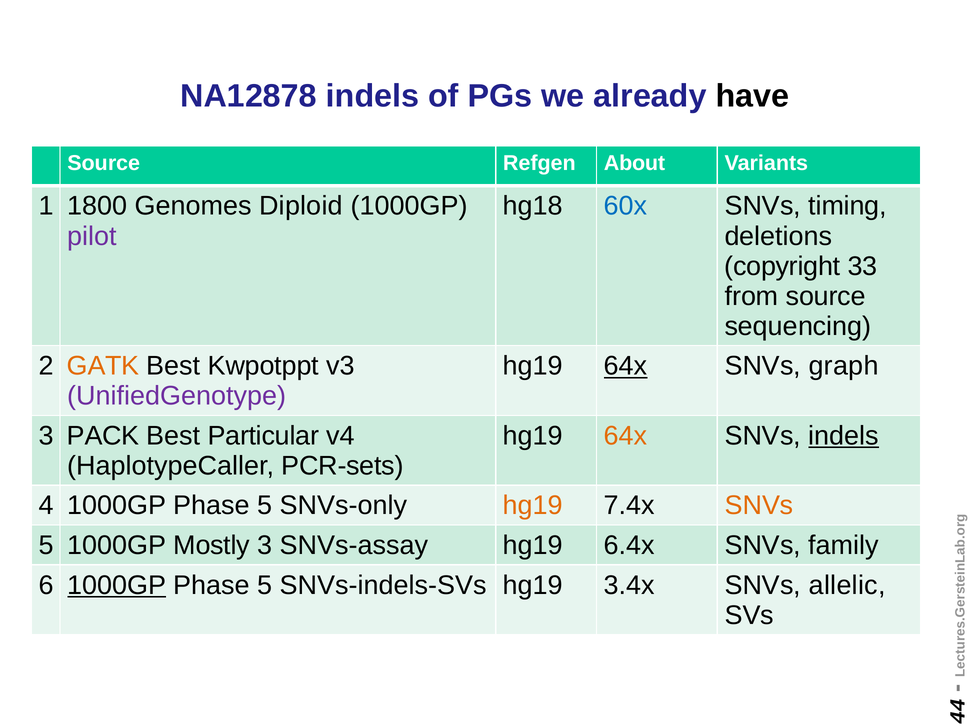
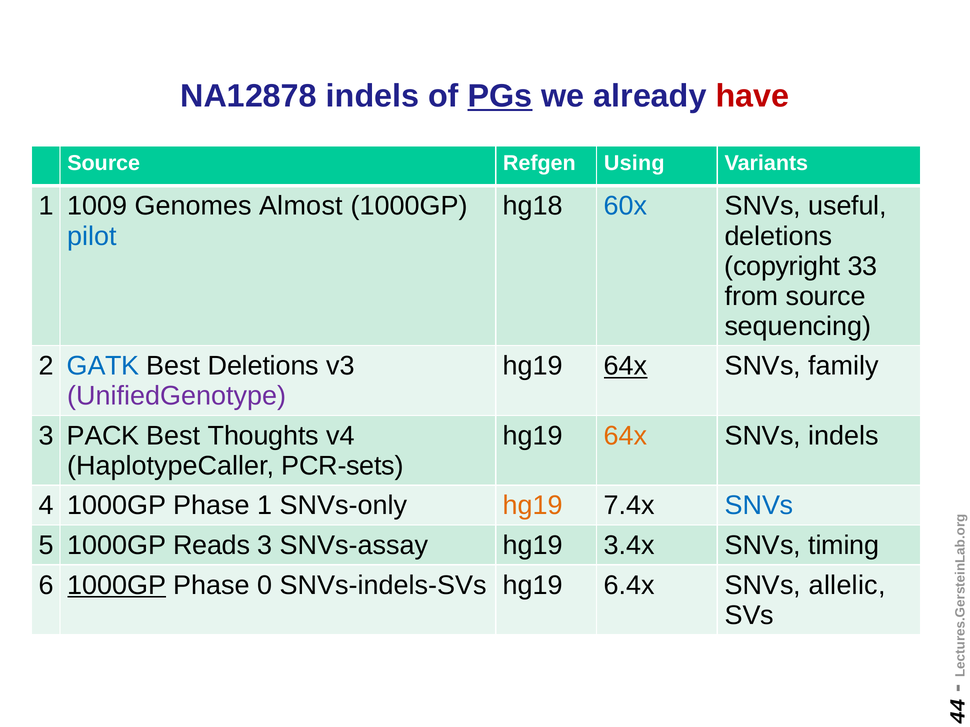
PGs underline: none -> present
have colour: black -> red
About: About -> Using
1800: 1800 -> 1009
Diploid: Diploid -> Almost
timing: timing -> useful
pilot colour: purple -> blue
GATK colour: orange -> blue
Best Kwpotppt: Kwpotppt -> Deletions
graph: graph -> family
Particular: Particular -> Thoughts
indels at (844, 436) underline: present -> none
4 1000GP Phase 5: 5 -> 1
SNVs at (759, 506) colour: orange -> blue
Mostly: Mostly -> Reads
6.4x: 6.4x -> 3.4x
family: family -> timing
5 at (265, 586): 5 -> 0
3.4x: 3.4x -> 6.4x
